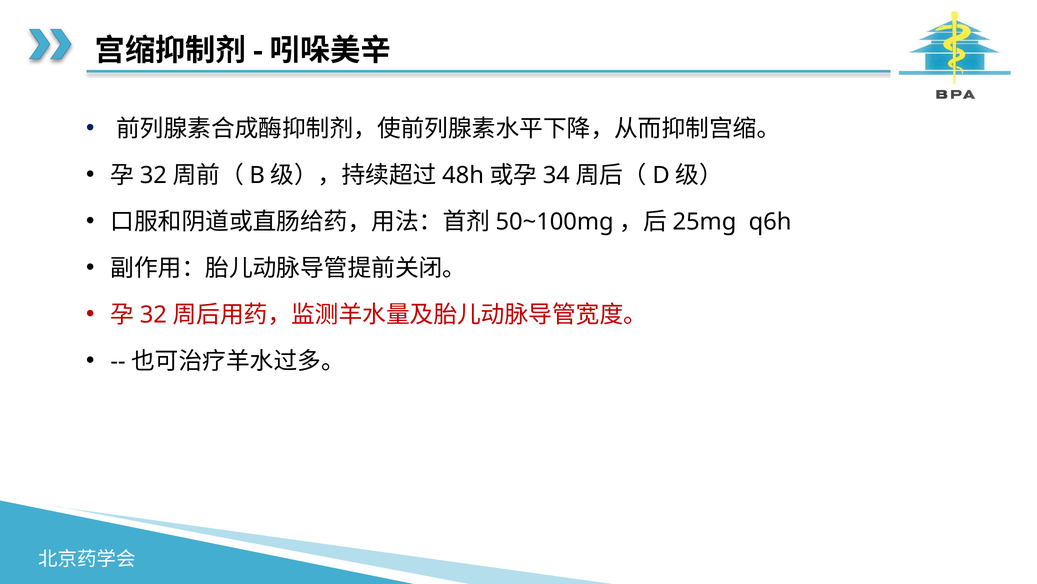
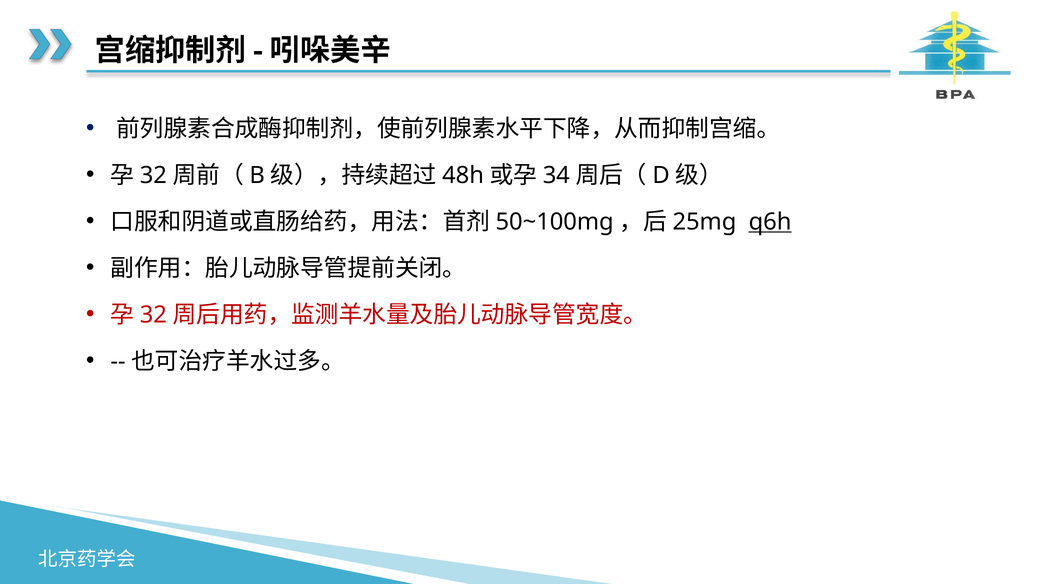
q6h underline: none -> present
